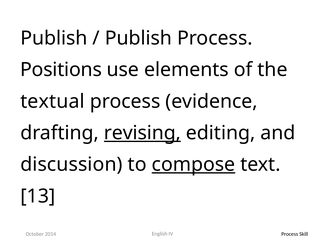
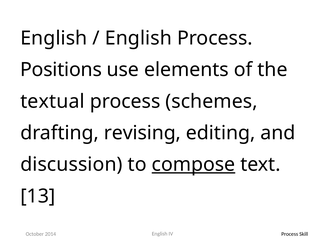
Publish at (54, 38): Publish -> English
Publish at (138, 38): Publish -> English
evidence: evidence -> schemes
revising underline: present -> none
